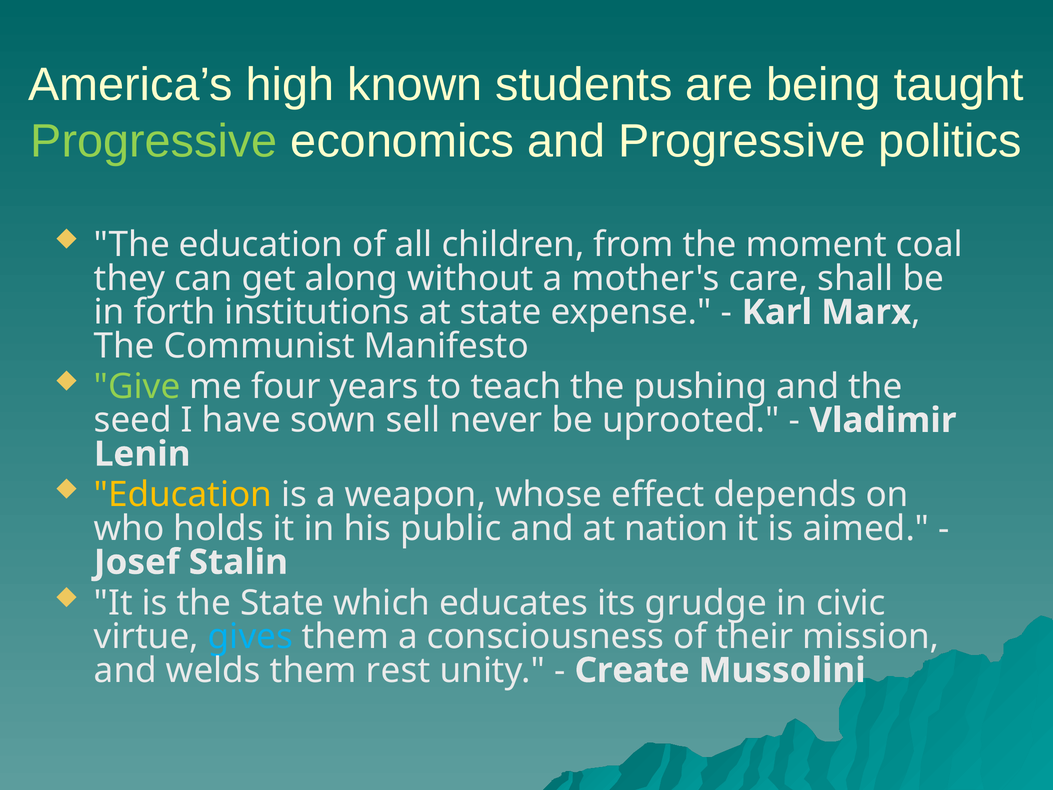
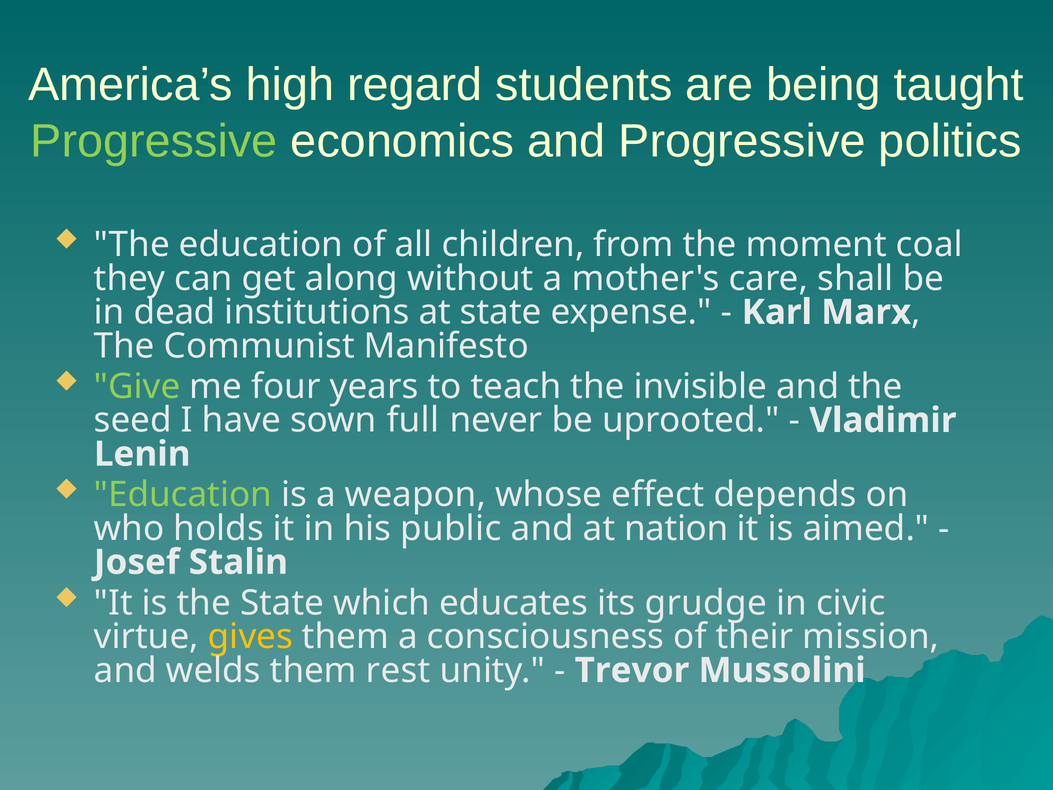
known: known -> regard
forth: forth -> dead
pushing: pushing -> invisible
sell: sell -> full
Education at (183, 495) colour: yellow -> light green
gives colour: light blue -> yellow
Create: Create -> Trevor
